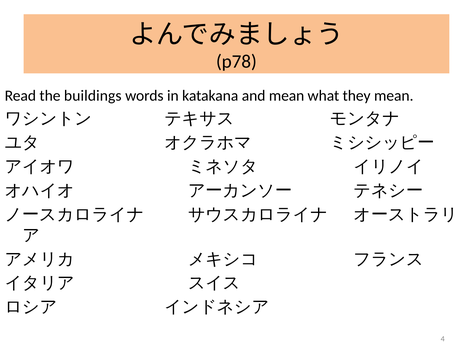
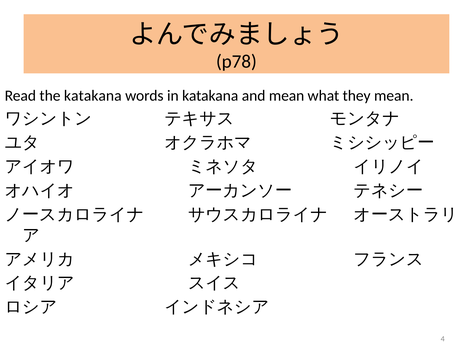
the buildings: buildings -> katakana
